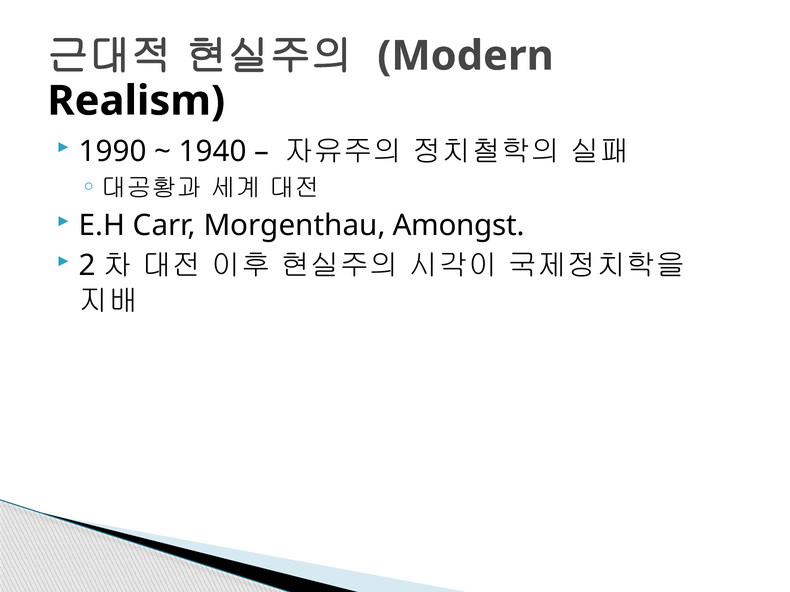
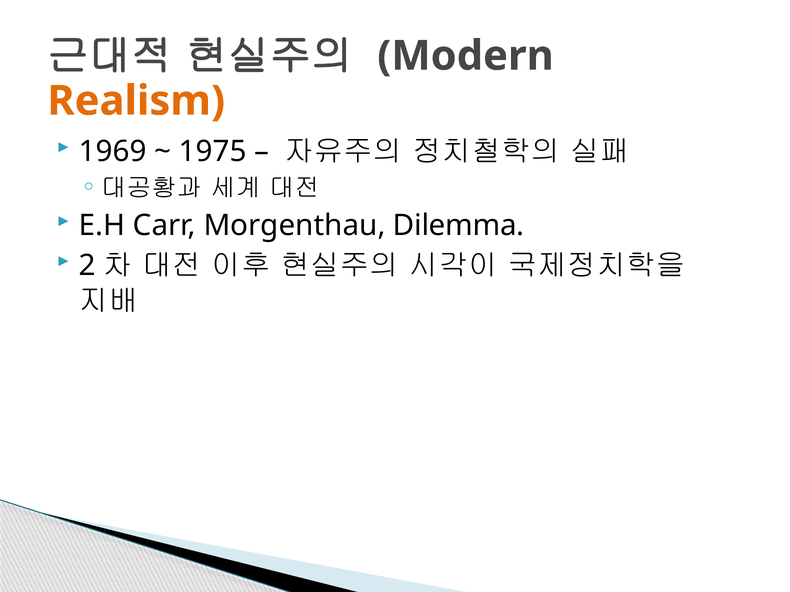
Realism colour: black -> orange
1990: 1990 -> 1969
1940: 1940 -> 1975
Amongst: Amongst -> Dilemma
